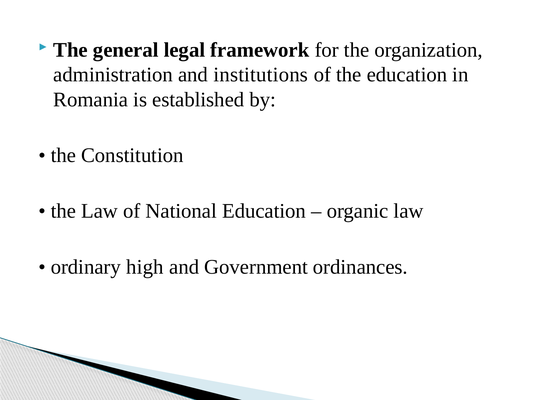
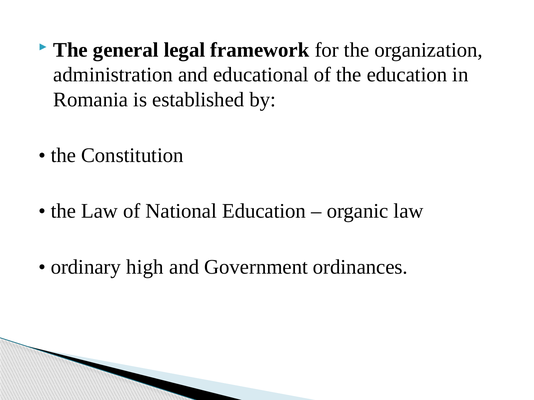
institutions: institutions -> educational
